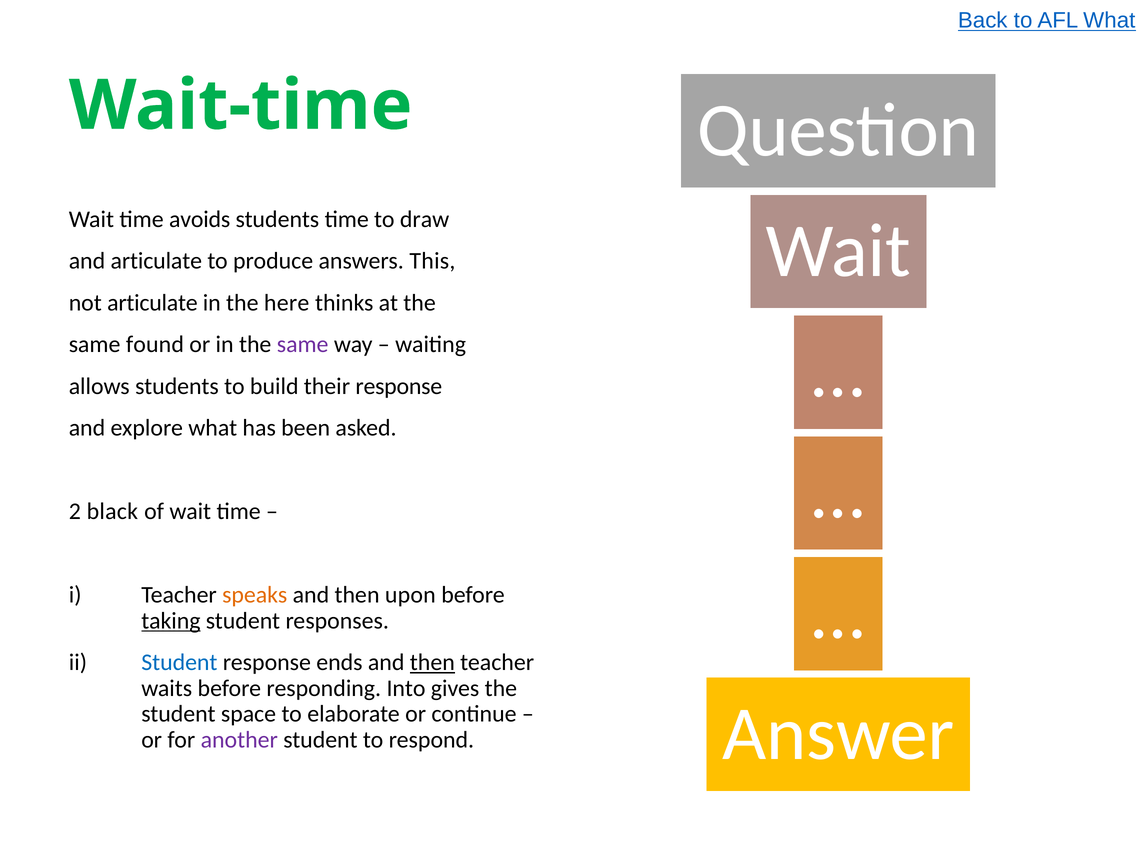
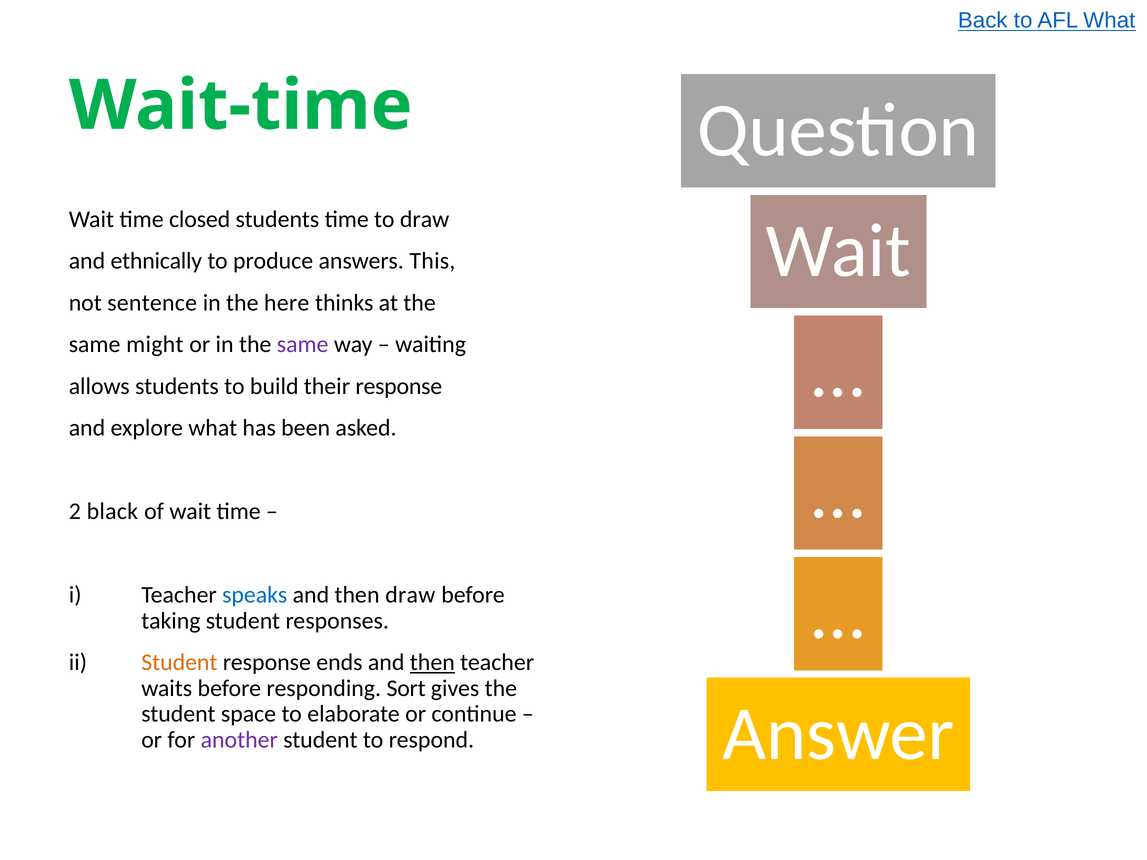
avoids: avoids -> closed
and articulate: articulate -> ethnically
not articulate: articulate -> sentence
found: found -> might
speaks colour: orange -> blue
then upon: upon -> draw
taking underline: present -> none
Student at (179, 663) colour: blue -> orange
Into: Into -> Sort
